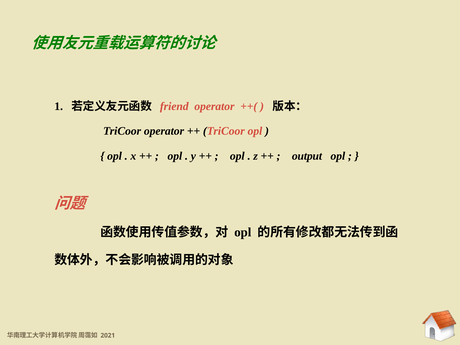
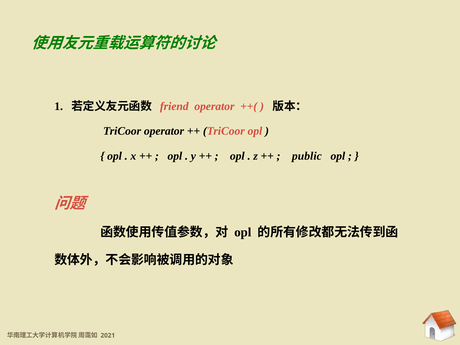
output: output -> public
